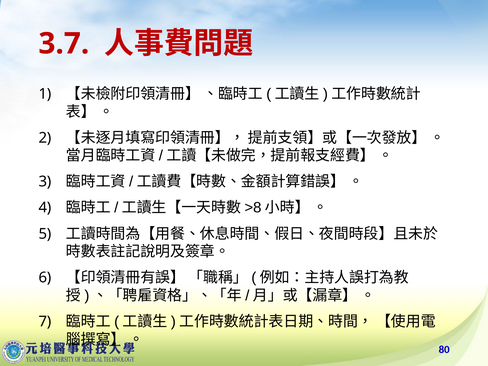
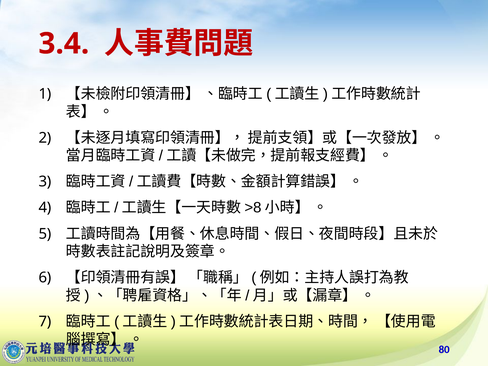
3.7: 3.7 -> 3.4
